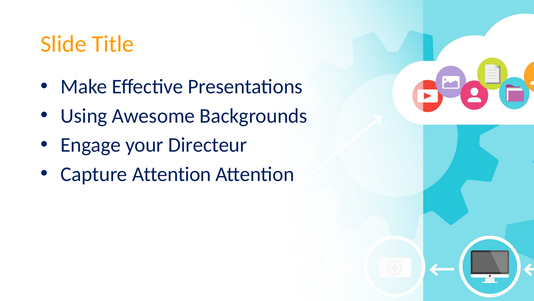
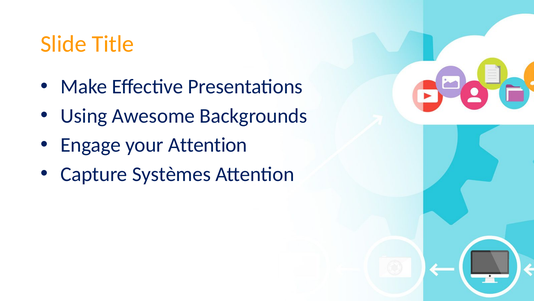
your Directeur: Directeur -> Attention
Capture Attention: Attention -> Systèmes
